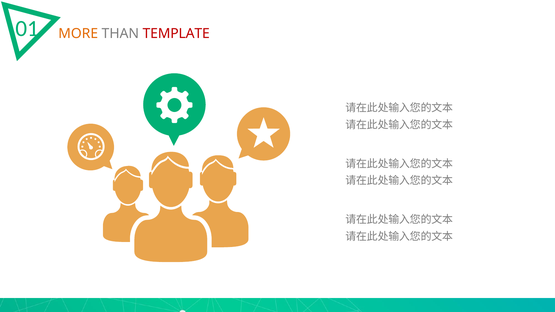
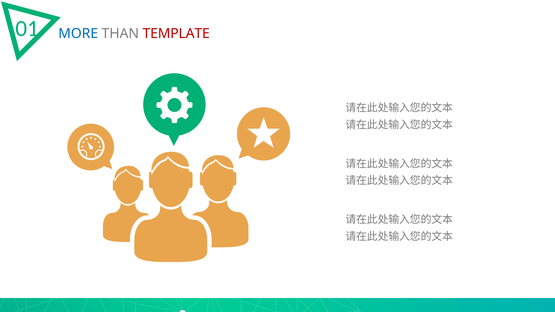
MORE colour: orange -> blue
